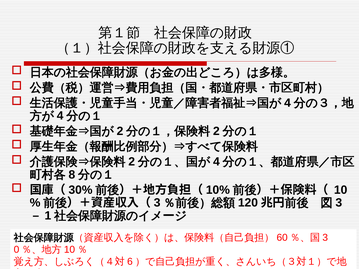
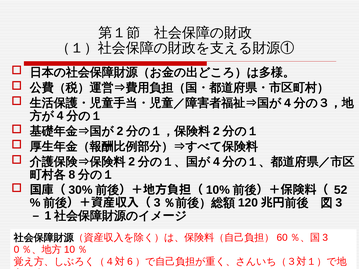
10: 10 -> 52
